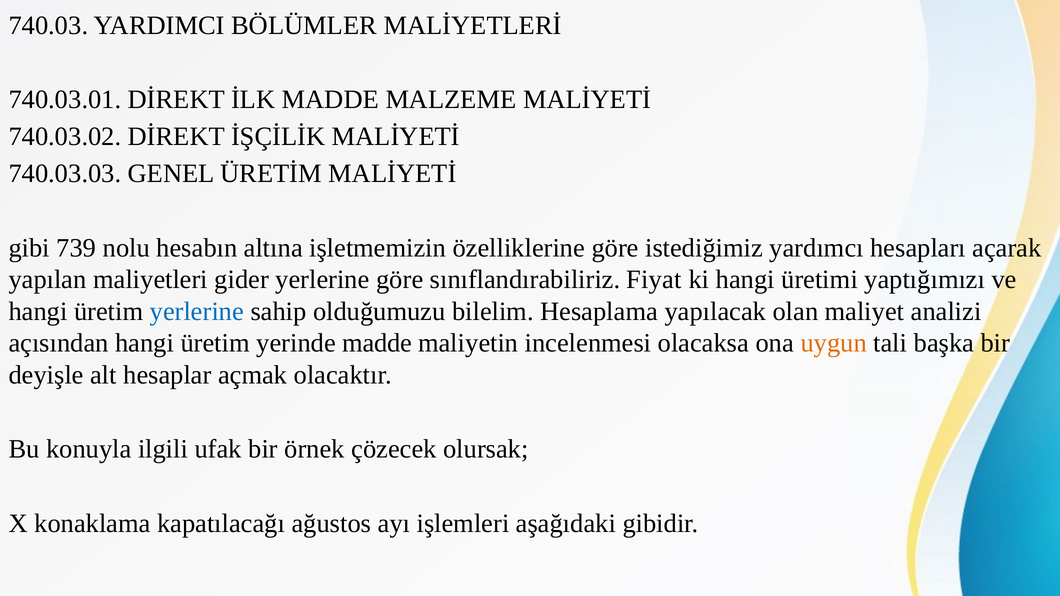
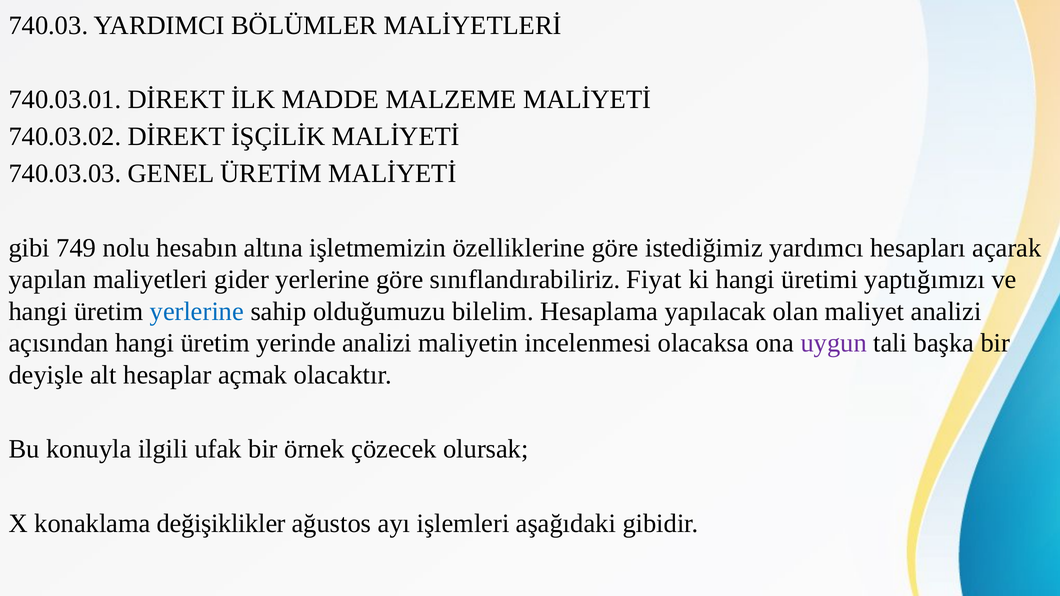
739: 739 -> 749
yerinde madde: madde -> analizi
uygun colour: orange -> purple
kapatılacağı: kapatılacağı -> değişiklikler
